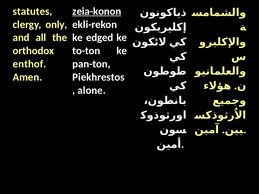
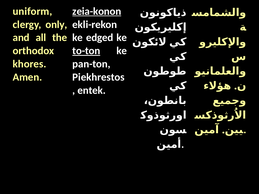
statutes: statutes -> uniform
to-ton underline: none -> present
enthof: enthof -> khores
alone: alone -> entek
